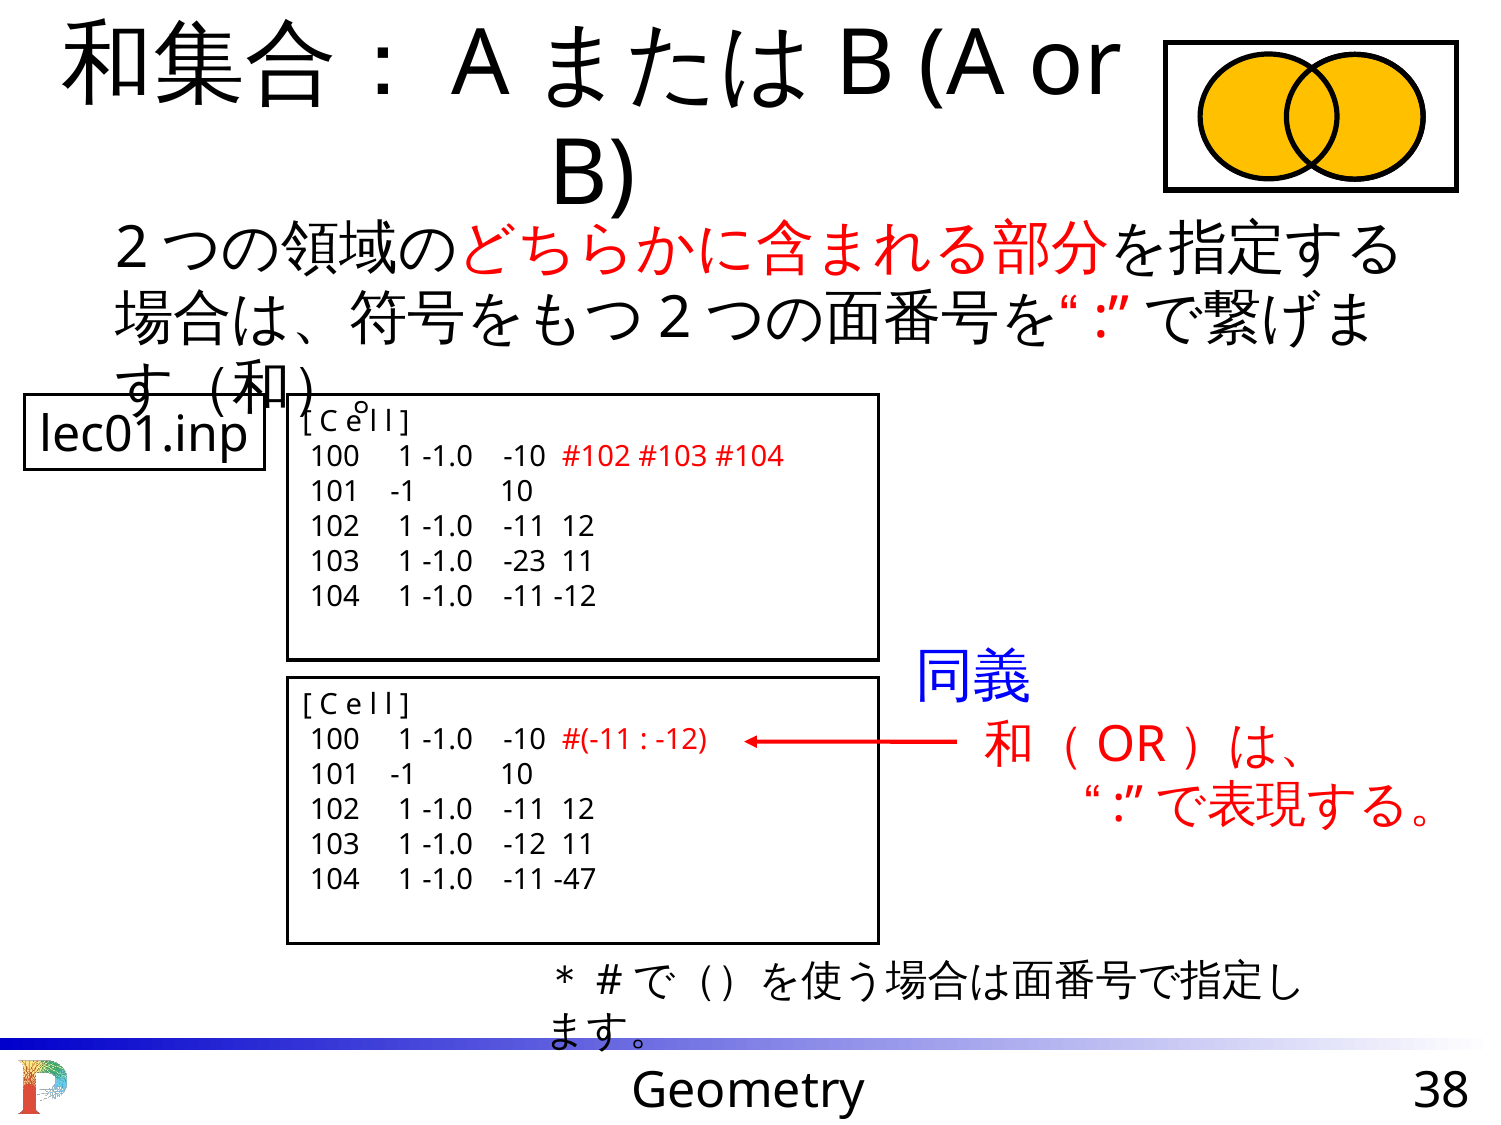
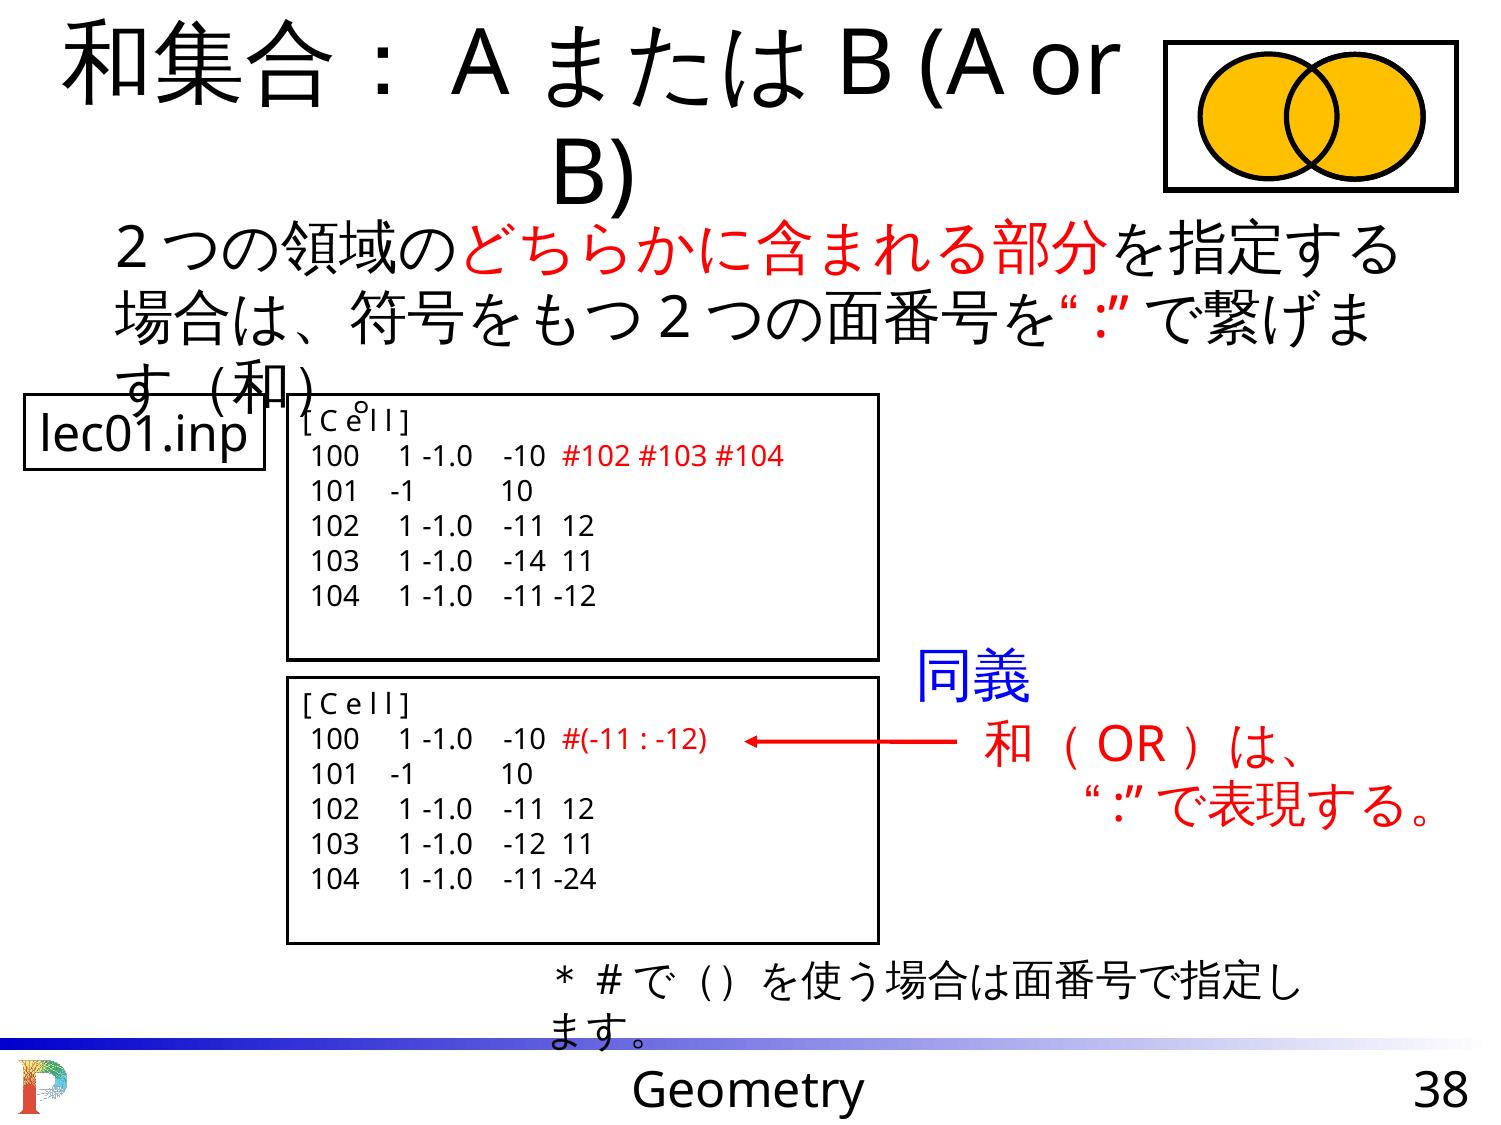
-23: -23 -> -14
-47: -47 -> -24
